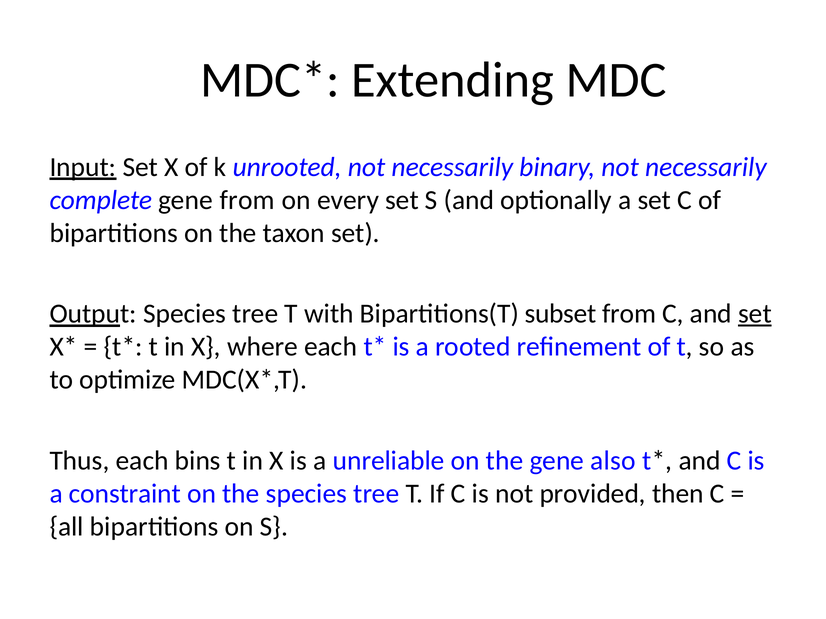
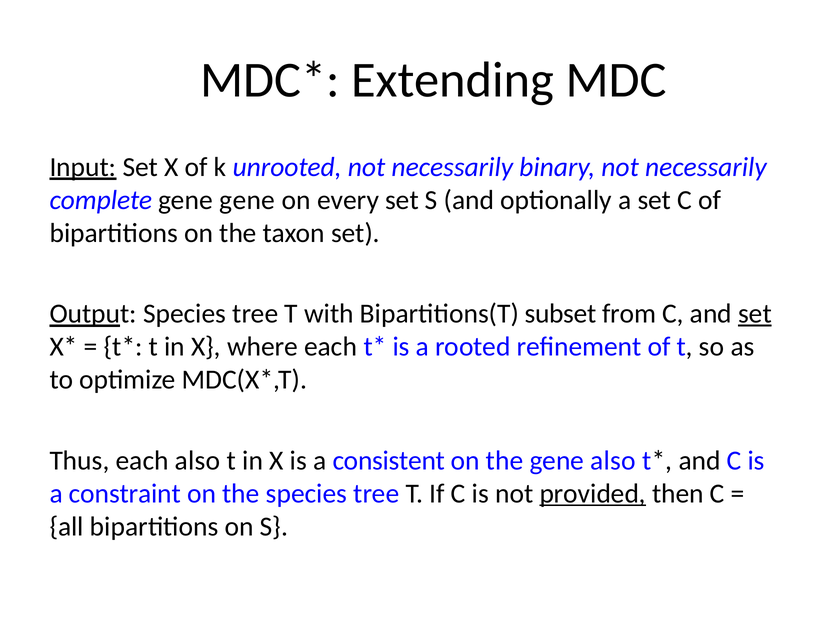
gene from: from -> gene
each bins: bins -> also
unreliable: unreliable -> consistent
provided underline: none -> present
